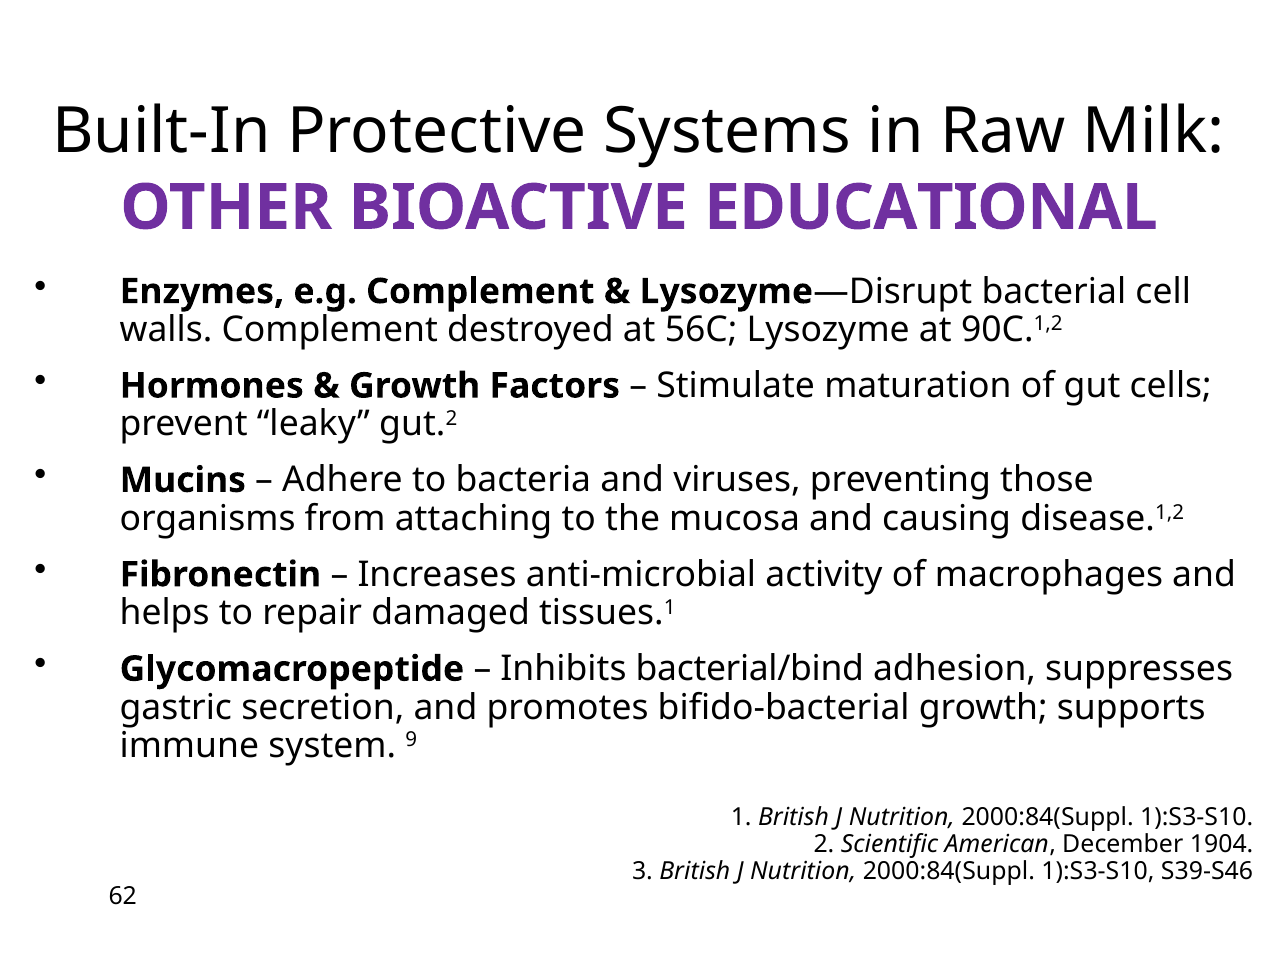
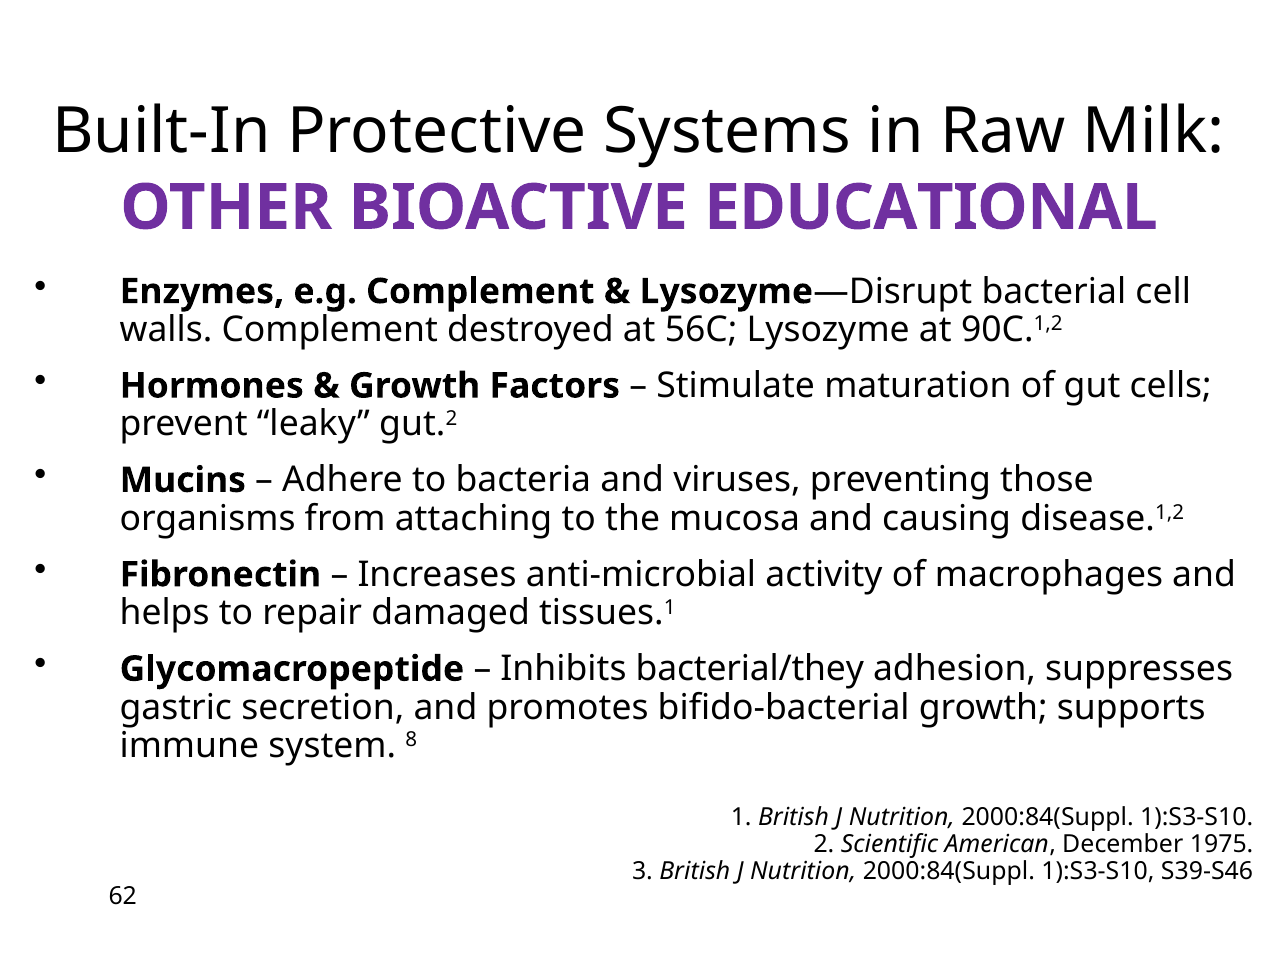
bacterial/bind: bacterial/bind -> bacterial/they
9: 9 -> 8
1904: 1904 -> 1975
